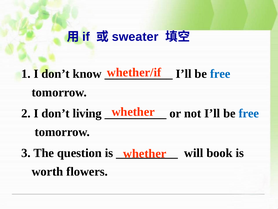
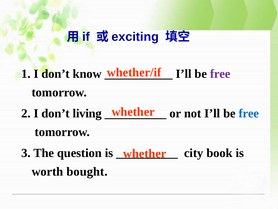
sweater: sweater -> exciting
free at (220, 74) colour: blue -> purple
will: will -> city
flowers: flowers -> bought
